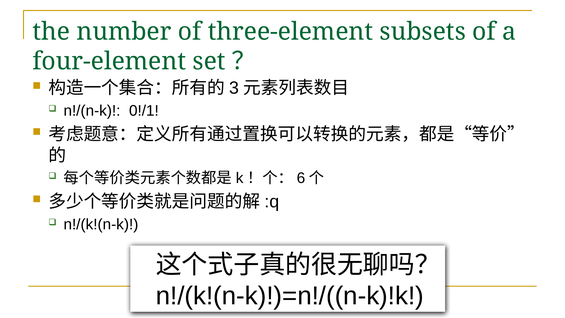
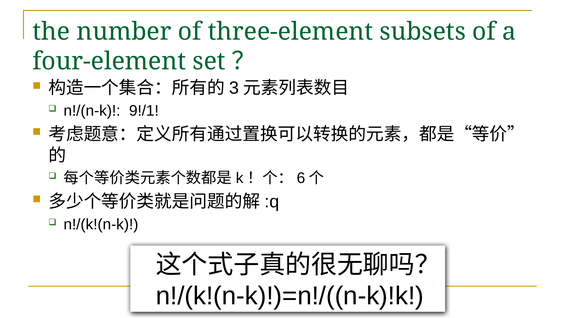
0!/1: 0!/1 -> 9!/1
